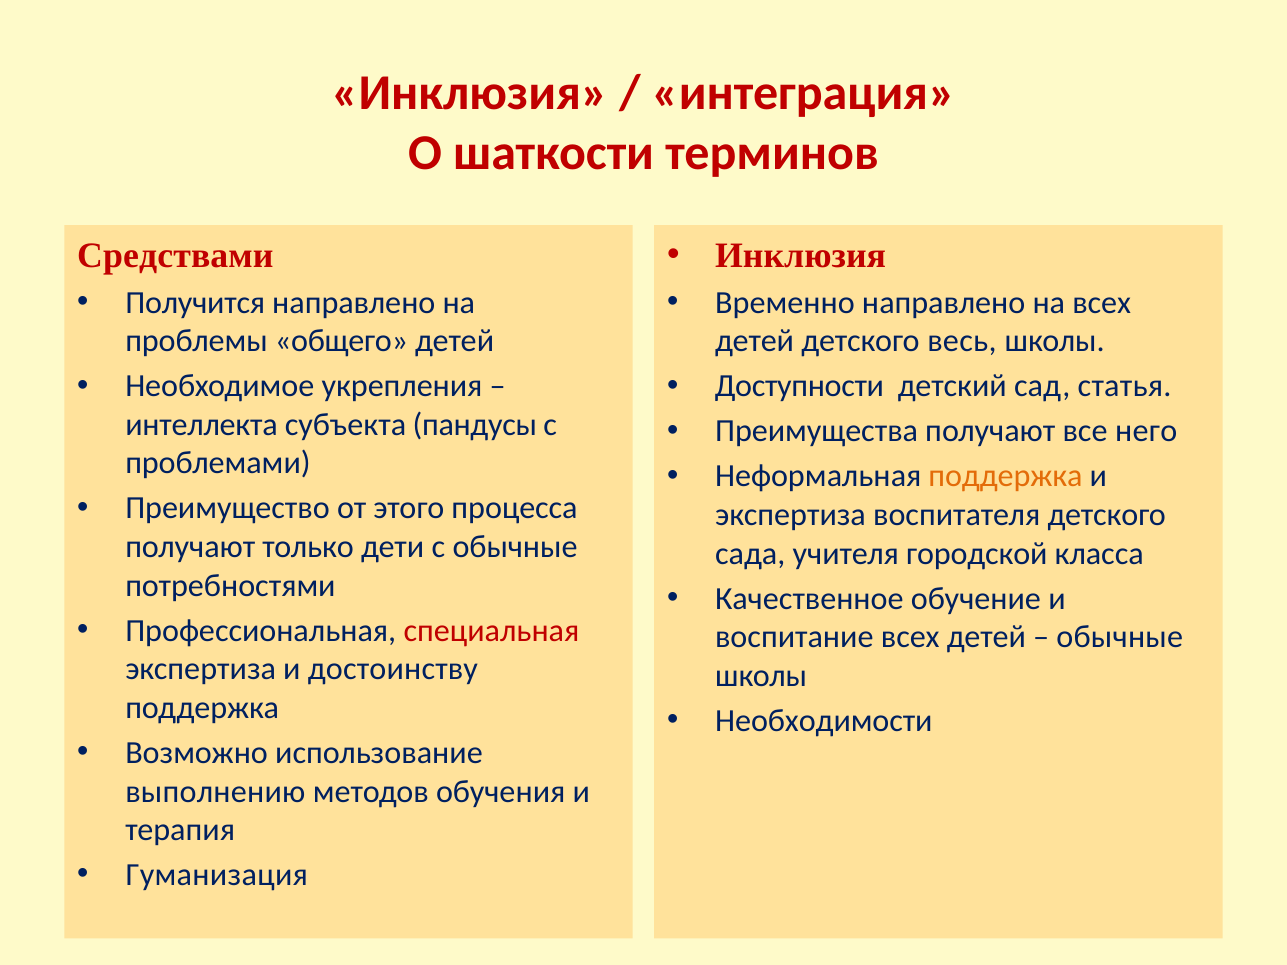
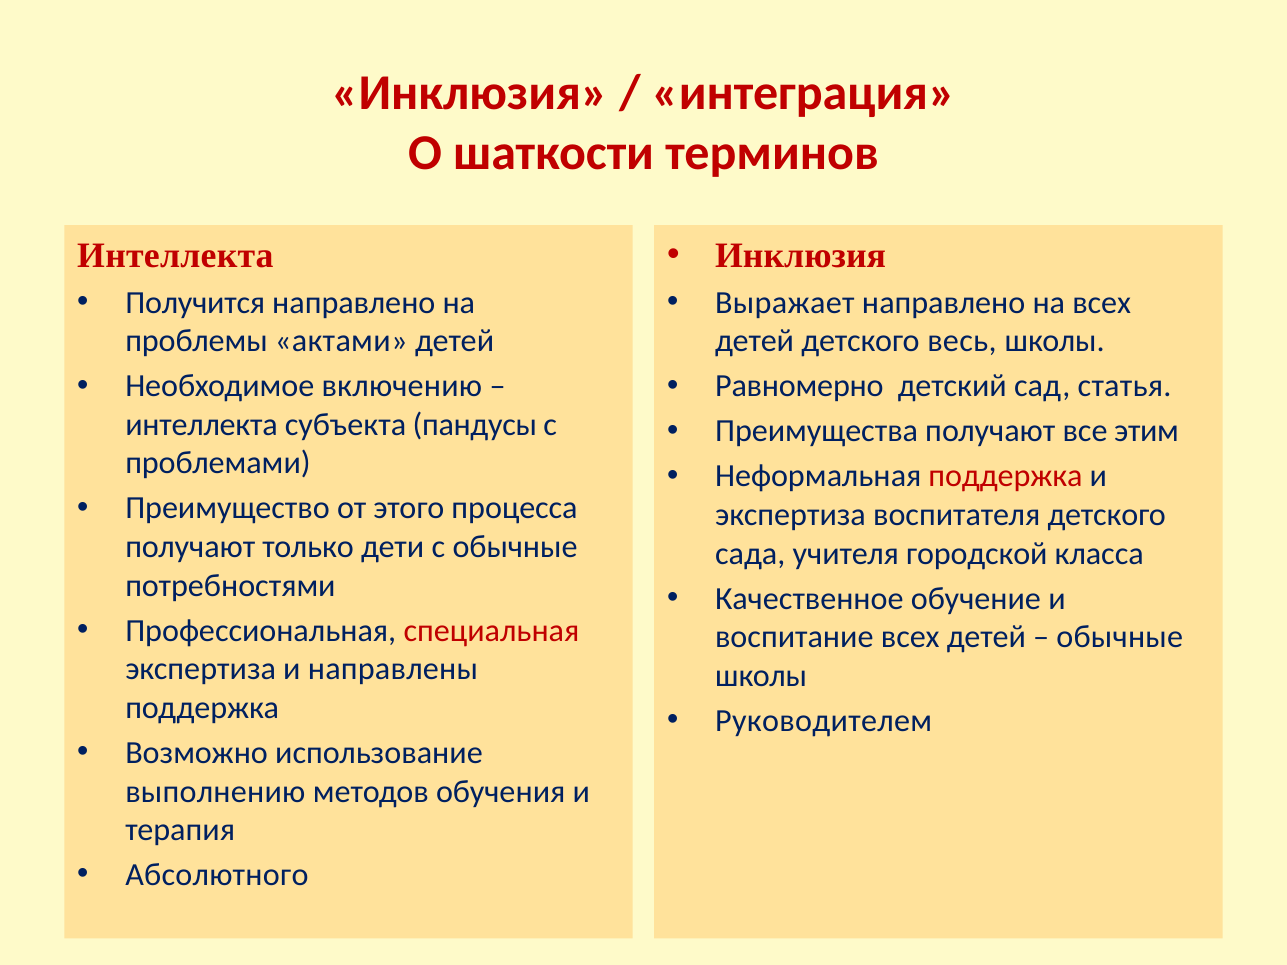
Средствами at (175, 256): Средствами -> Интеллекта
Временно: Временно -> Выражает
общего: общего -> актами
укрепления: укрепления -> включению
Доступности: Доступности -> Равномерно
него: него -> этим
поддержка at (1006, 476) colour: orange -> red
достоинству: достоинству -> направлены
Необходимости: Необходимости -> Руководителем
Гуманизация: Гуманизация -> Абсолютного
